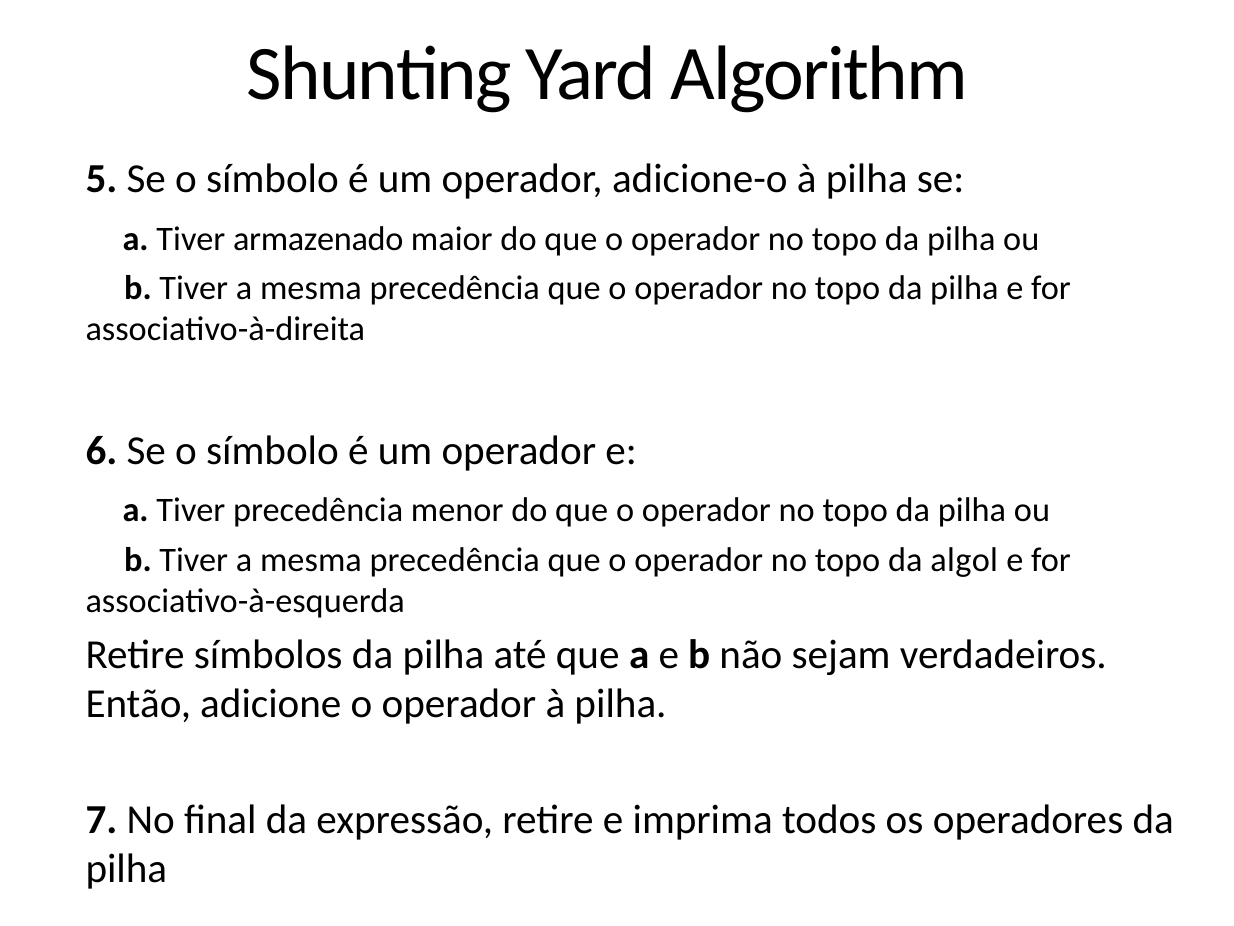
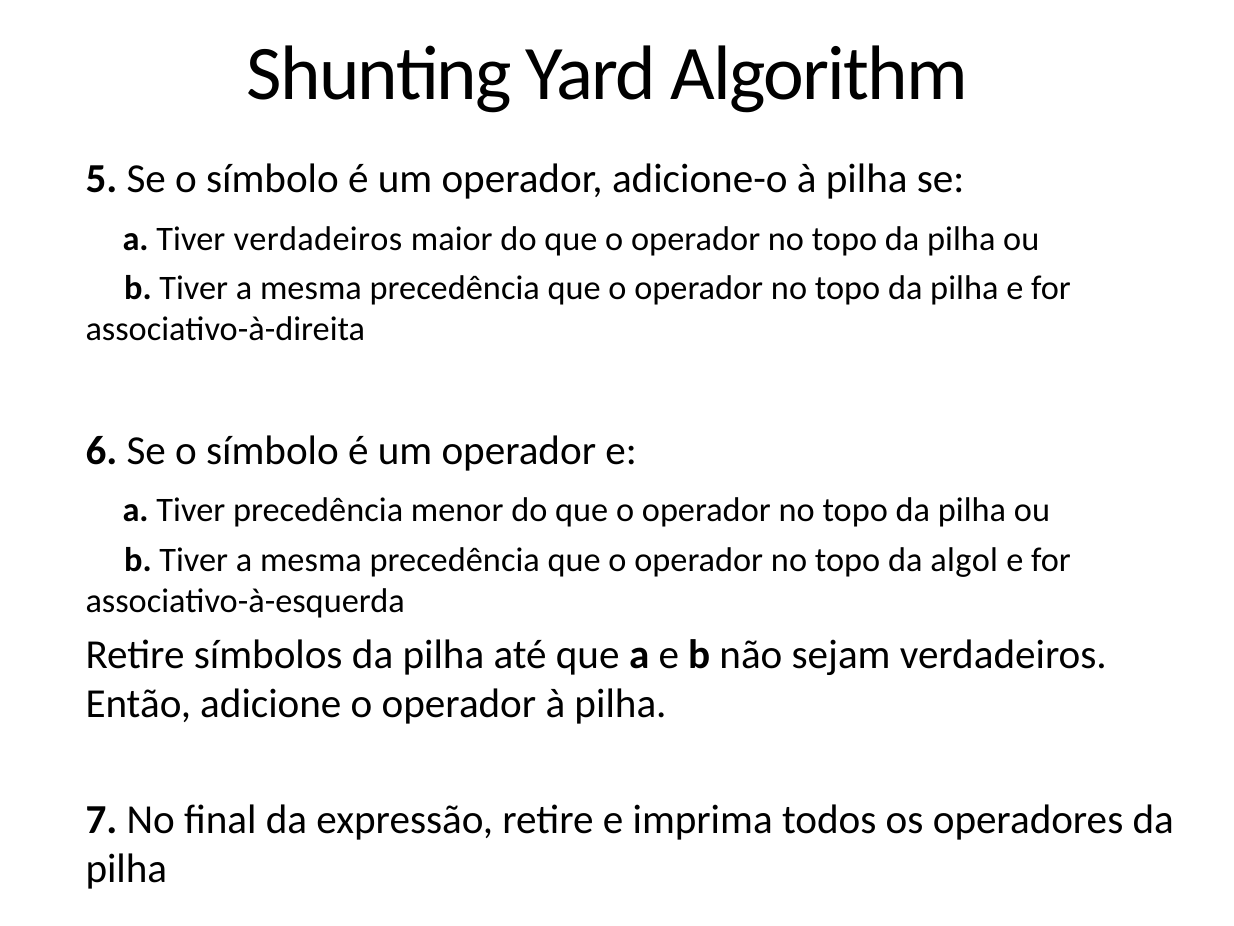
Tiver armazenado: armazenado -> verdadeiros
